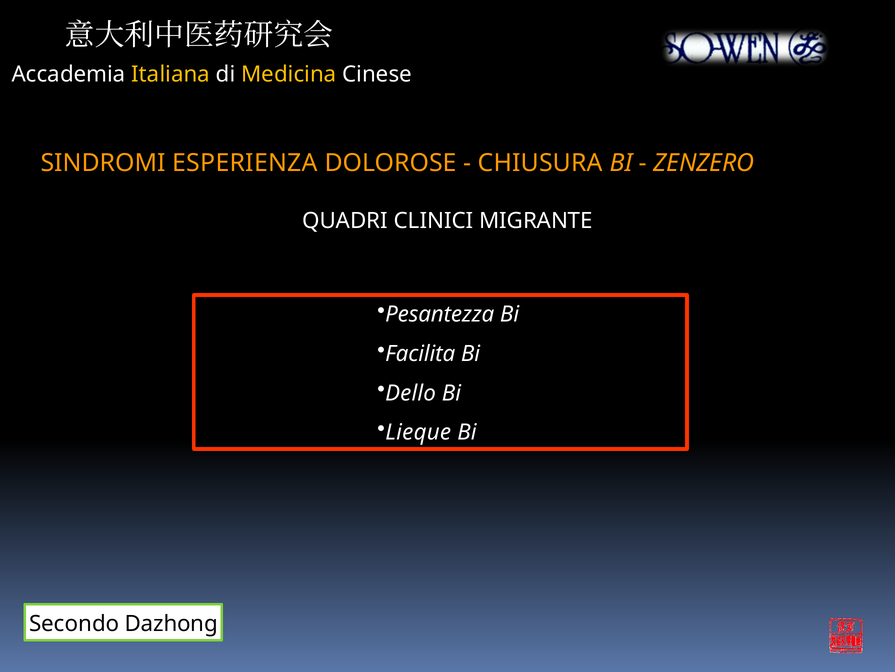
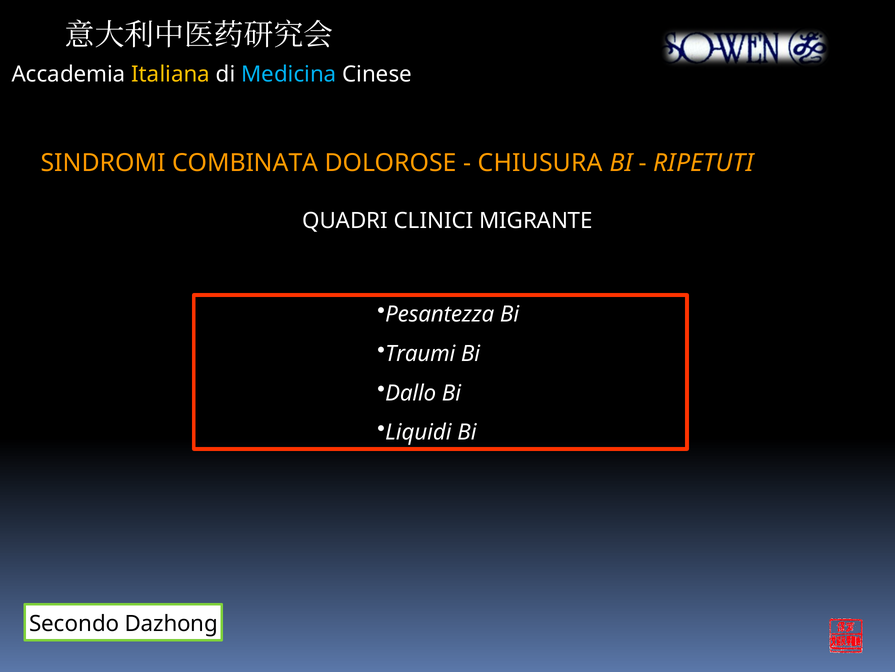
Medicina colour: yellow -> light blue
ESPERIENZA: ESPERIENZA -> COMBINATA
ZENZERO: ZENZERO -> RIPETUTI
Facilita: Facilita -> Traumi
Dello: Dello -> Dallo
Lieque: Lieque -> Liquidi
